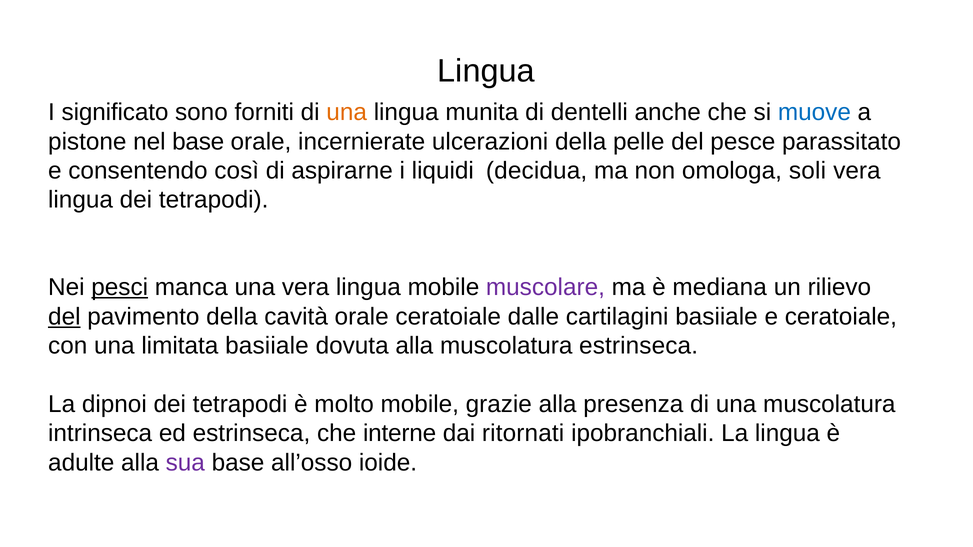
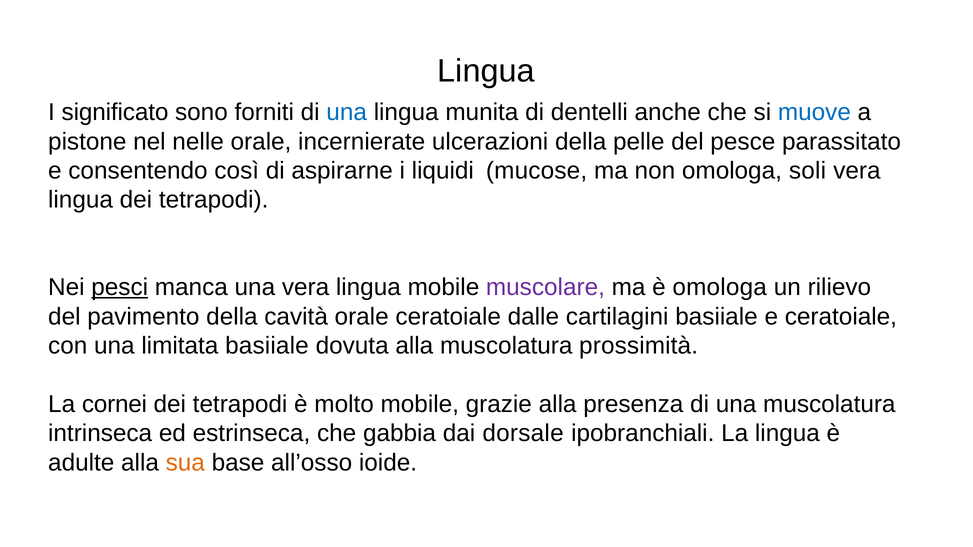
una at (347, 112) colour: orange -> blue
nel base: base -> nelle
decidua: decidua -> mucose
è mediana: mediana -> omologa
del at (64, 317) underline: present -> none
muscolatura estrinseca: estrinseca -> prossimità
dipnoi: dipnoi -> cornei
interne: interne -> gabbia
ritornati: ritornati -> dorsale
sua colour: purple -> orange
